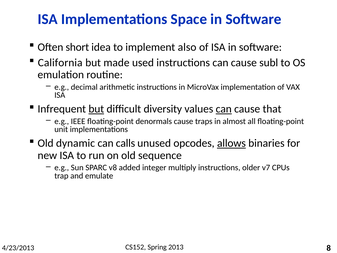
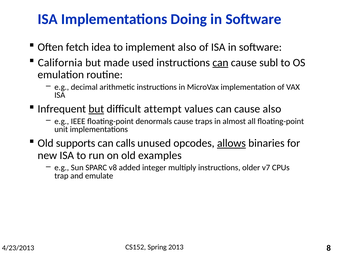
Space: Space -> Doing
short: short -> fetch
can at (220, 63) underline: none -> present
diversity: diversity -> attempt
can at (224, 109) underline: present -> none
cause that: that -> also
dynamic: dynamic -> supports
sequence: sequence -> examples
